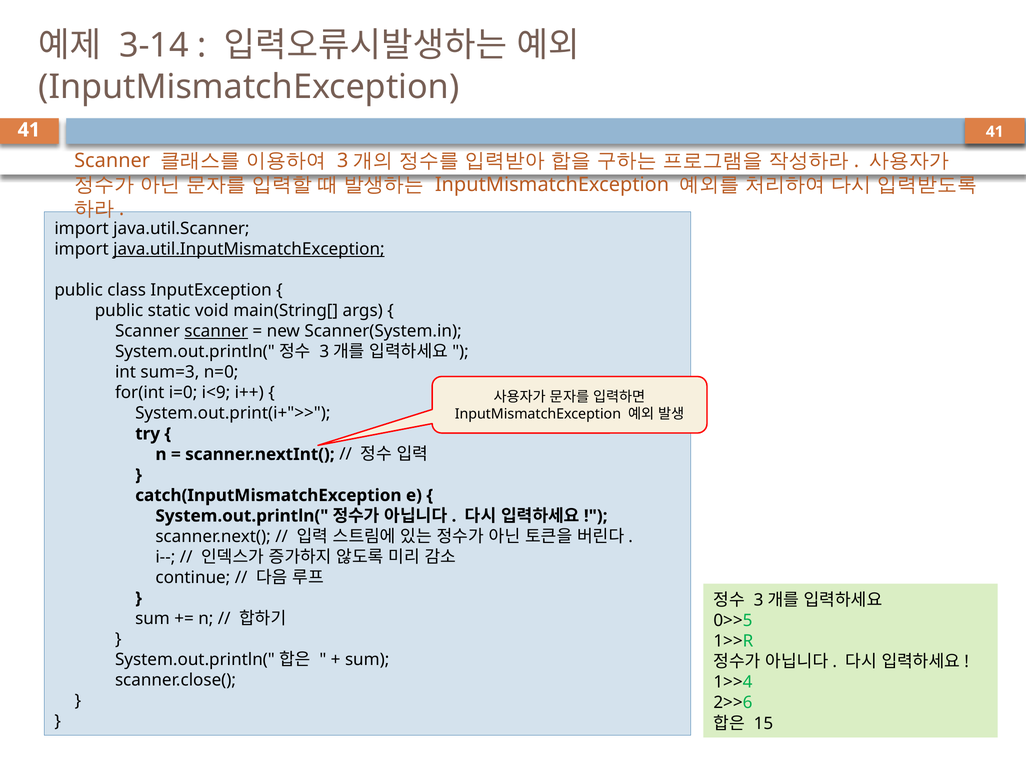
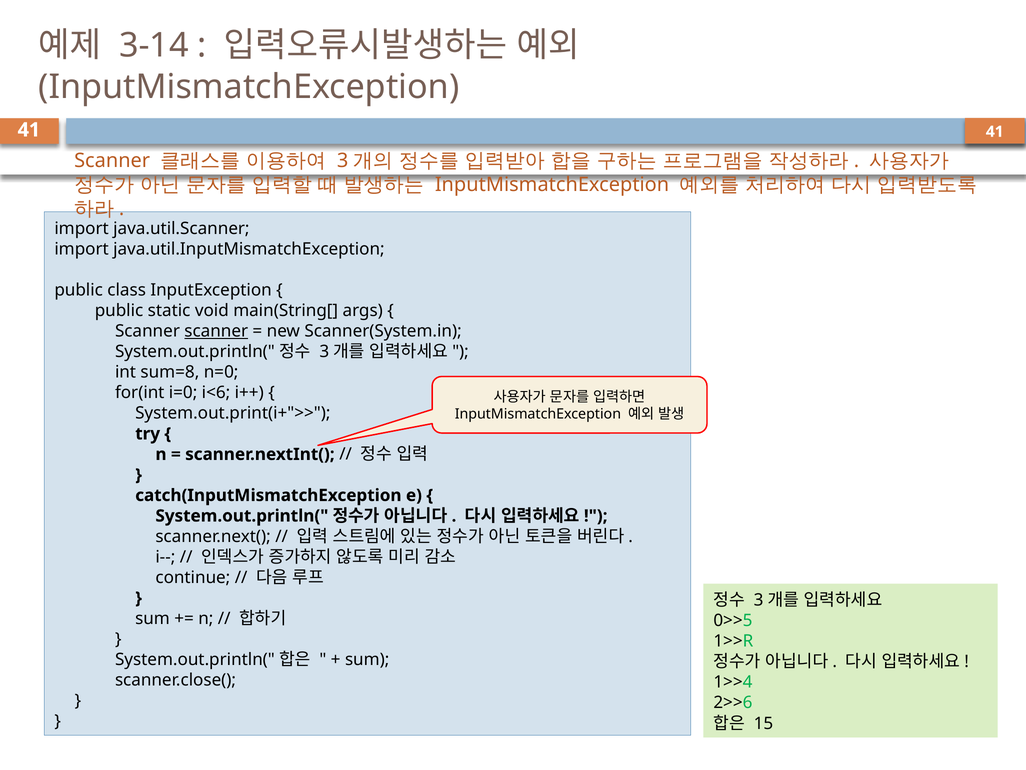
java.util.InputMismatchException underline: present -> none
sum=3: sum=3 -> sum=8
i<9: i<9 -> i<6
